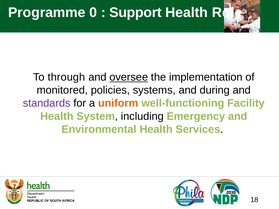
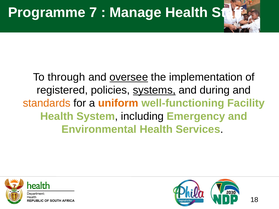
0: 0 -> 7
Support: Support -> Manage
Role: Role -> Staff
monitored: monitored -> registered
systems underline: none -> present
standards colour: purple -> orange
